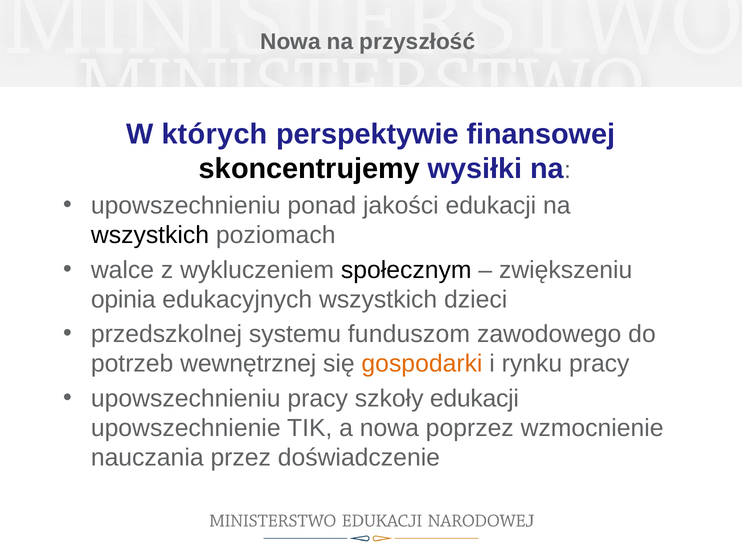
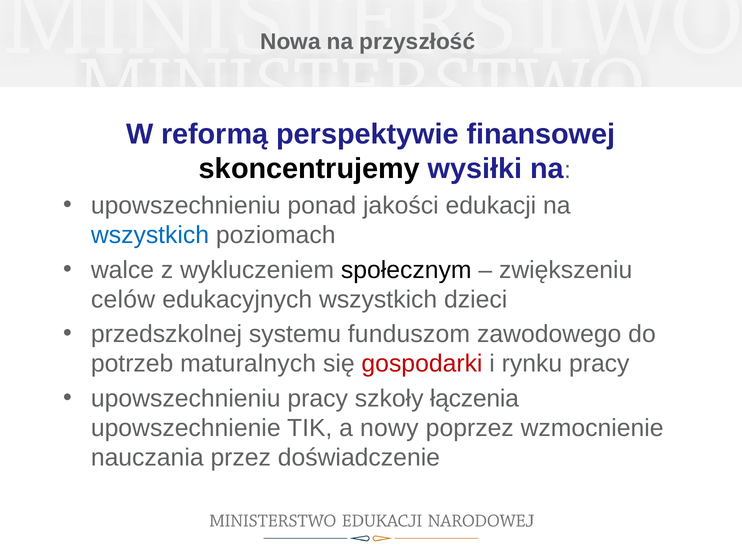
których: których -> reformą
wszystkich at (150, 235) colour: black -> blue
opinia: opinia -> celów
wewnętrznej: wewnętrznej -> maturalnych
gospodarki colour: orange -> red
szkoły edukacji: edukacji -> łączenia
a nowa: nowa -> nowy
